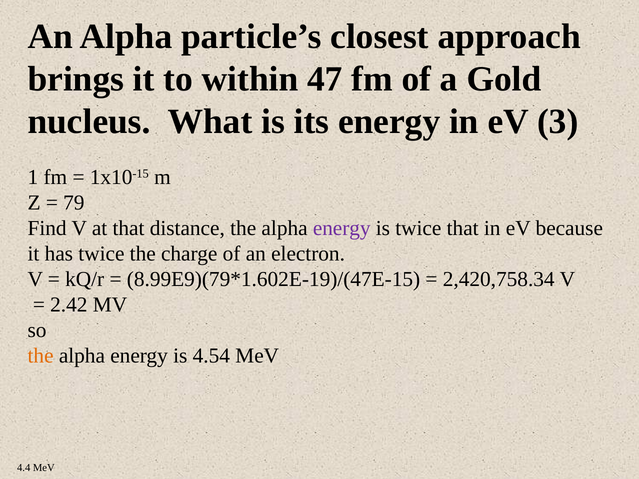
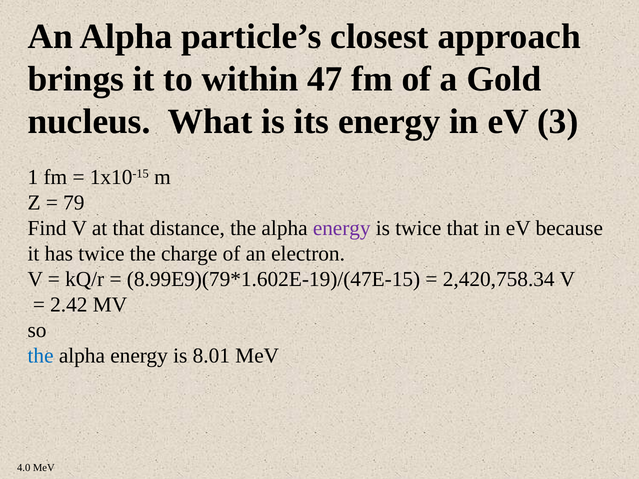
the at (41, 356) colour: orange -> blue
4.54: 4.54 -> 8.01
4.4: 4.4 -> 4.0
